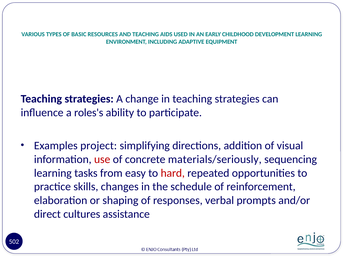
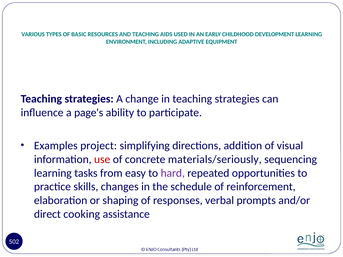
roles's: roles's -> page's
hard colour: red -> purple
cultures: cultures -> cooking
